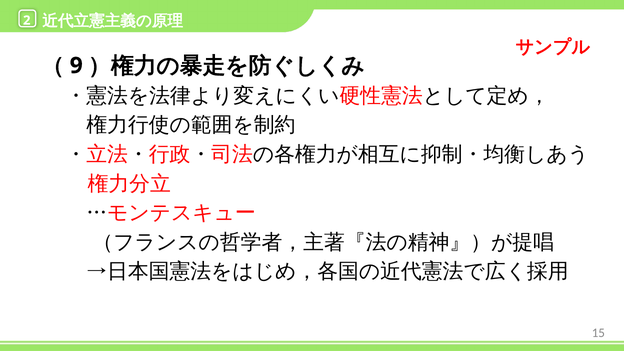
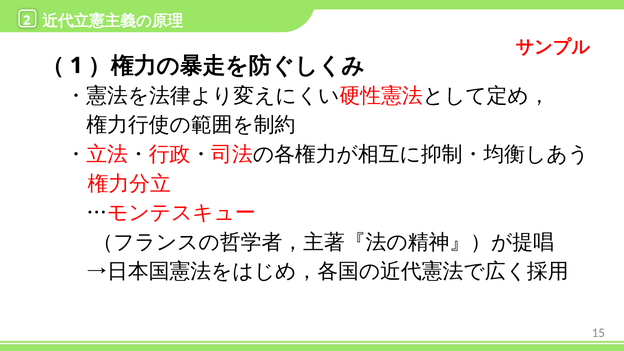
9: 9 -> 1
